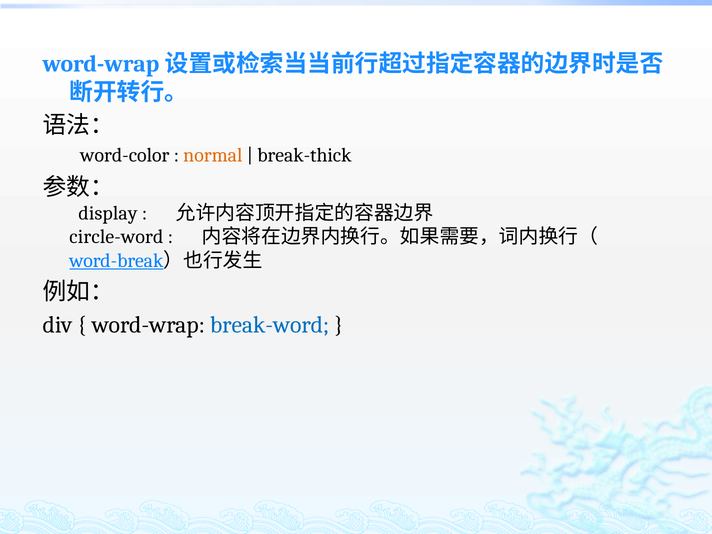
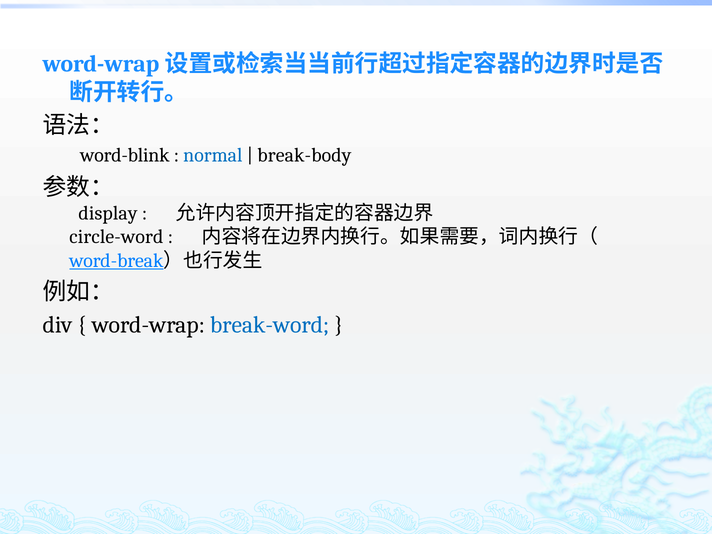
word-color: word-color -> word-blink
normal colour: orange -> blue
break-thick: break-thick -> break-body
